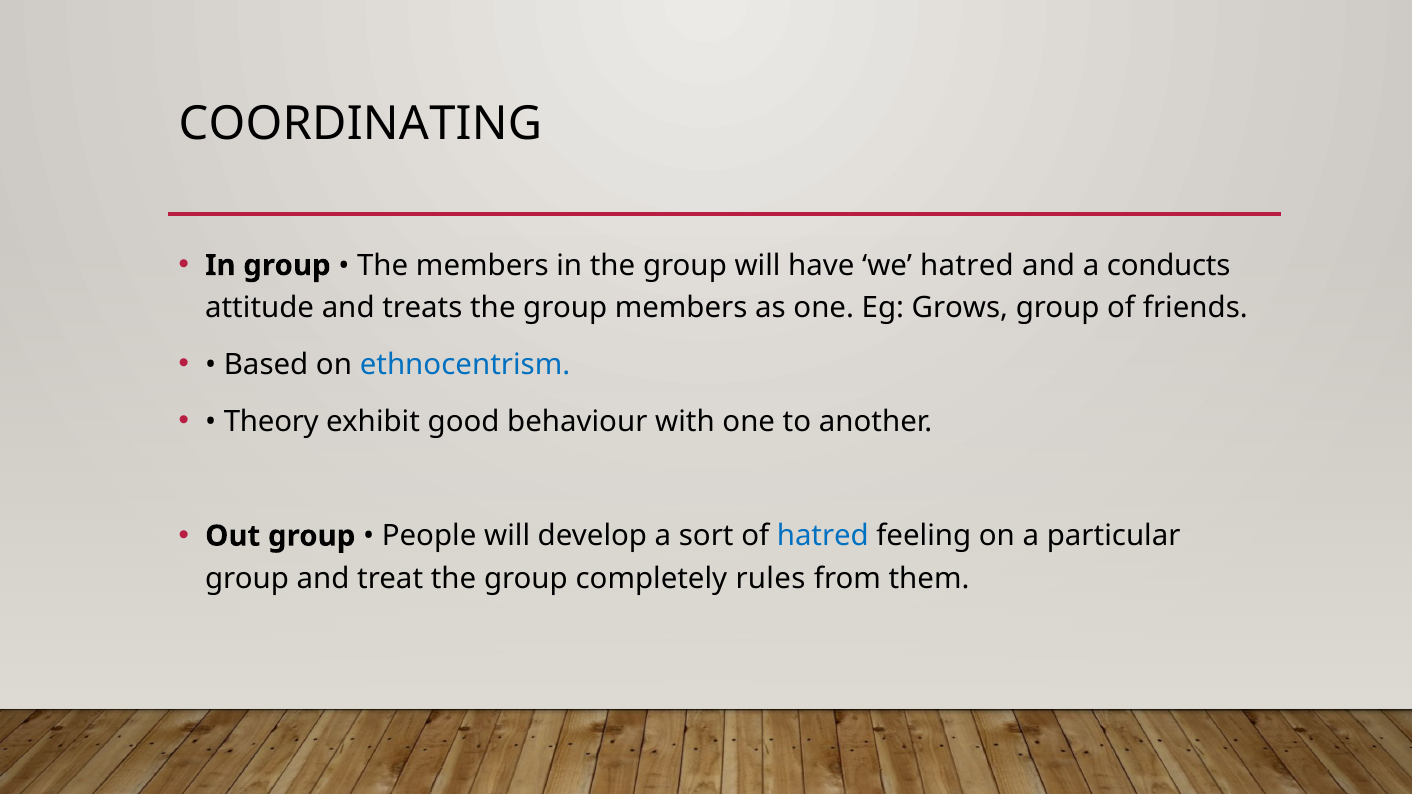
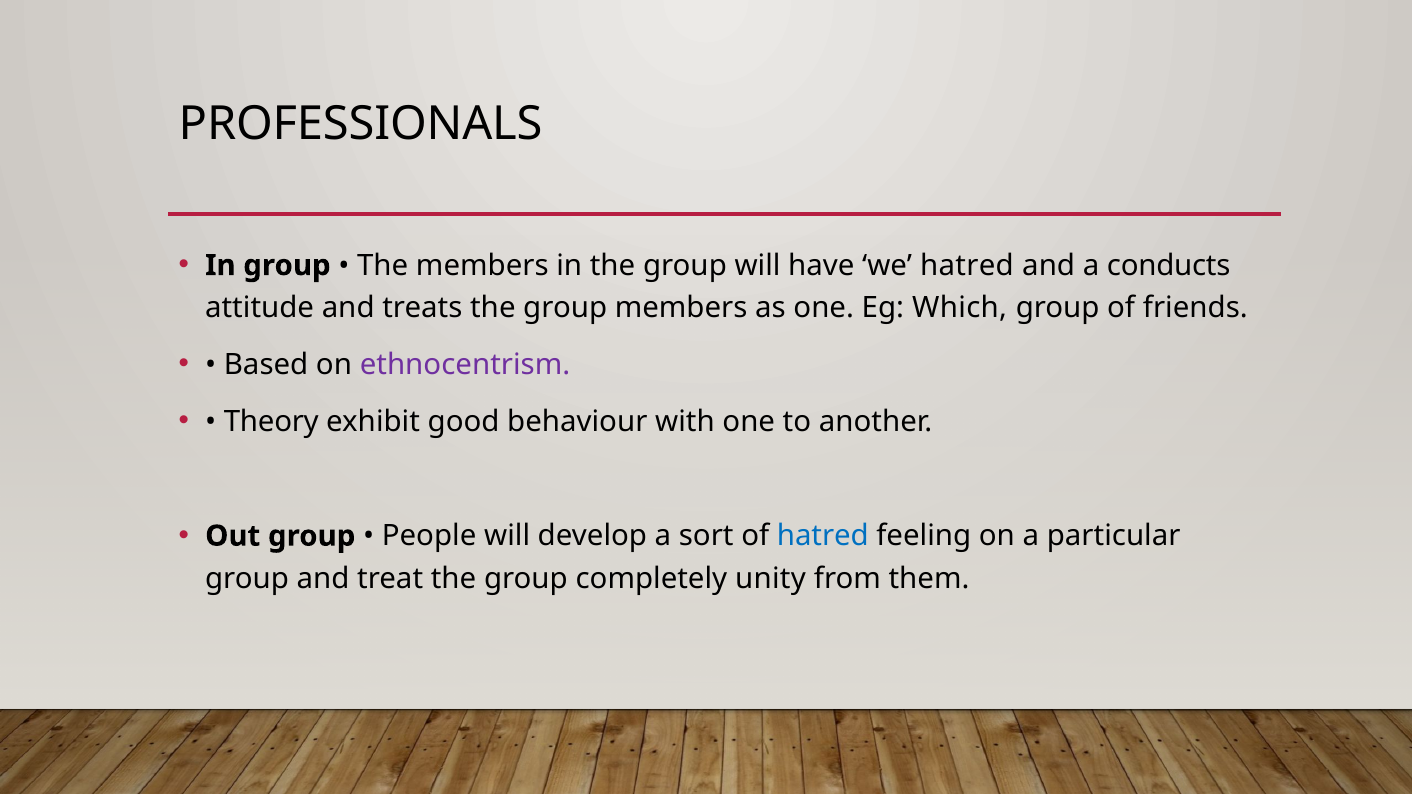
COORDINATING: COORDINATING -> PROFESSIONALS
Grows: Grows -> Which
ethnocentrism colour: blue -> purple
rules: rules -> unity
